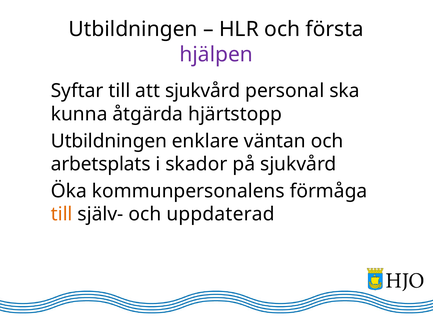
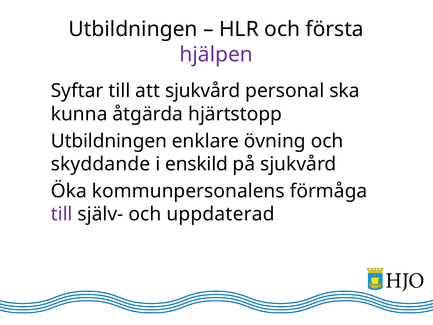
väntan: väntan -> övning
arbetsplats: arbetsplats -> skyddande
skador: skador -> enskild
till at (62, 214) colour: orange -> purple
